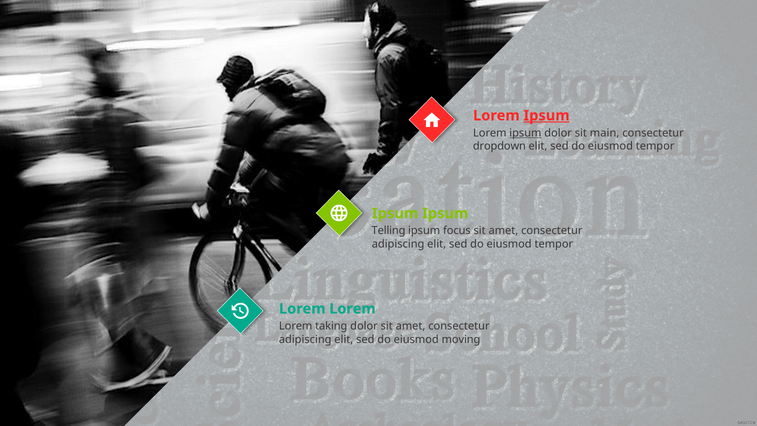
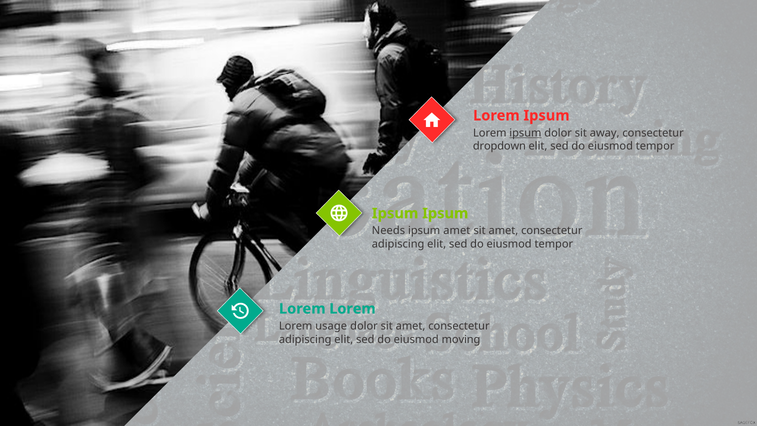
Ipsum at (547, 115) underline: present -> none
main: main -> away
Telling: Telling -> Needs
ipsum focus: focus -> amet
taking: taking -> usage
